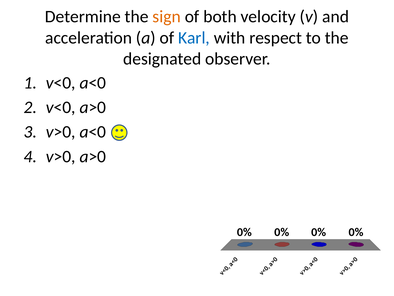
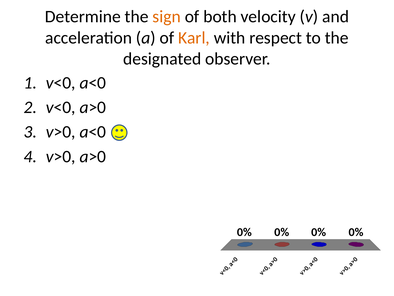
Karl colour: blue -> orange
